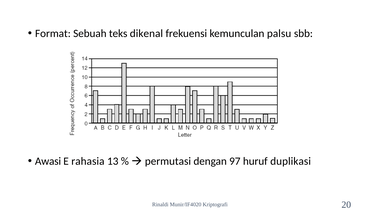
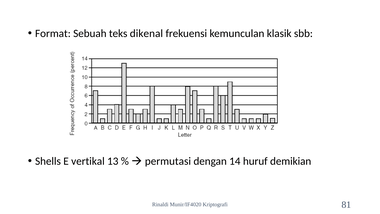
palsu: palsu -> klasik
Awasi: Awasi -> Shells
rahasia: rahasia -> vertikal
97: 97 -> 14
duplikasi: duplikasi -> demikian
20: 20 -> 81
